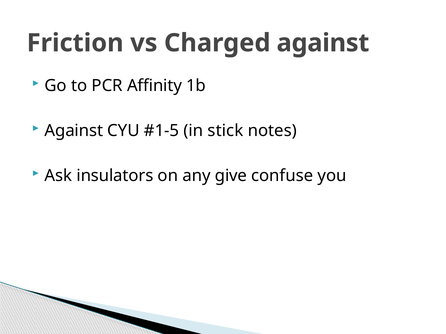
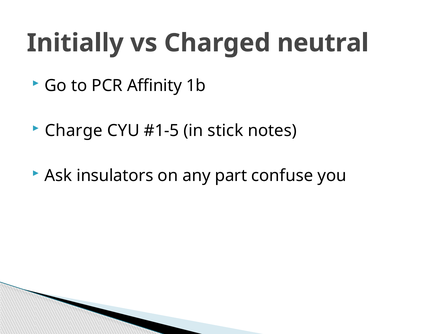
Friction: Friction -> Initially
Charged against: against -> neutral
Against at (74, 131): Against -> Charge
give: give -> part
